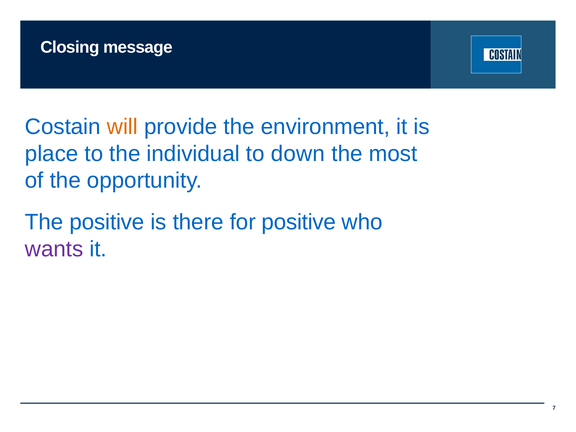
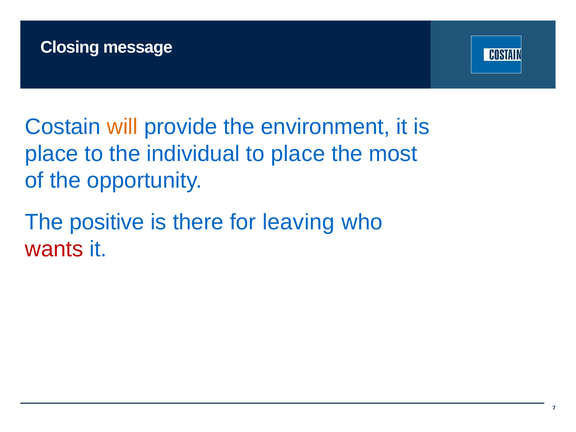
to down: down -> place
for positive: positive -> leaving
wants colour: purple -> red
